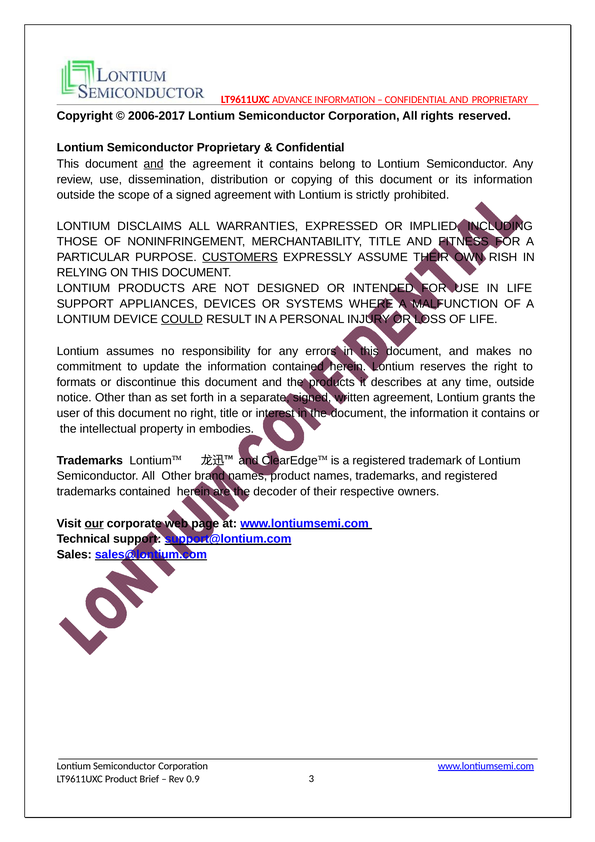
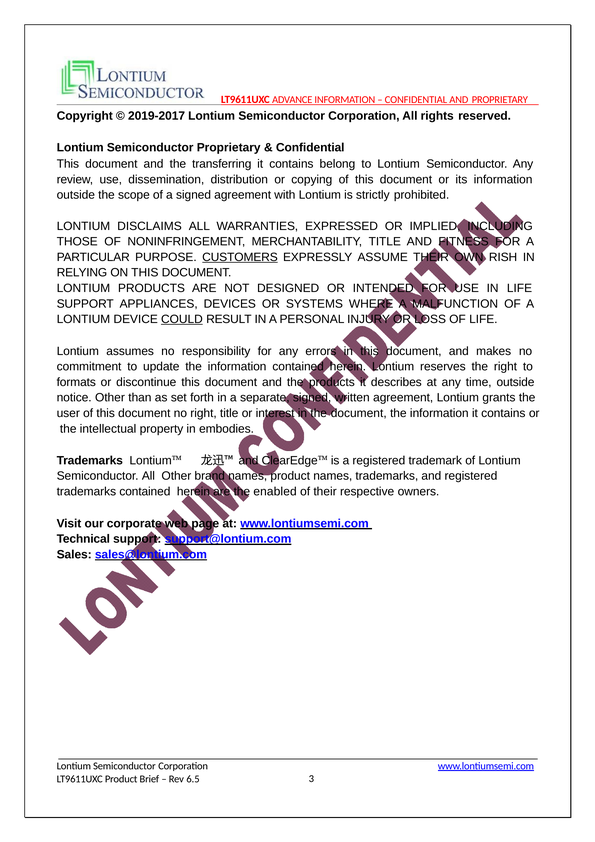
2006-2017: 2006-2017 -> 2019-2017
and at (154, 164) underline: present -> none
the agreement: agreement -> transferring
decoder: decoder -> enabled
our underline: present -> none
0.9: 0.9 -> 6.5
